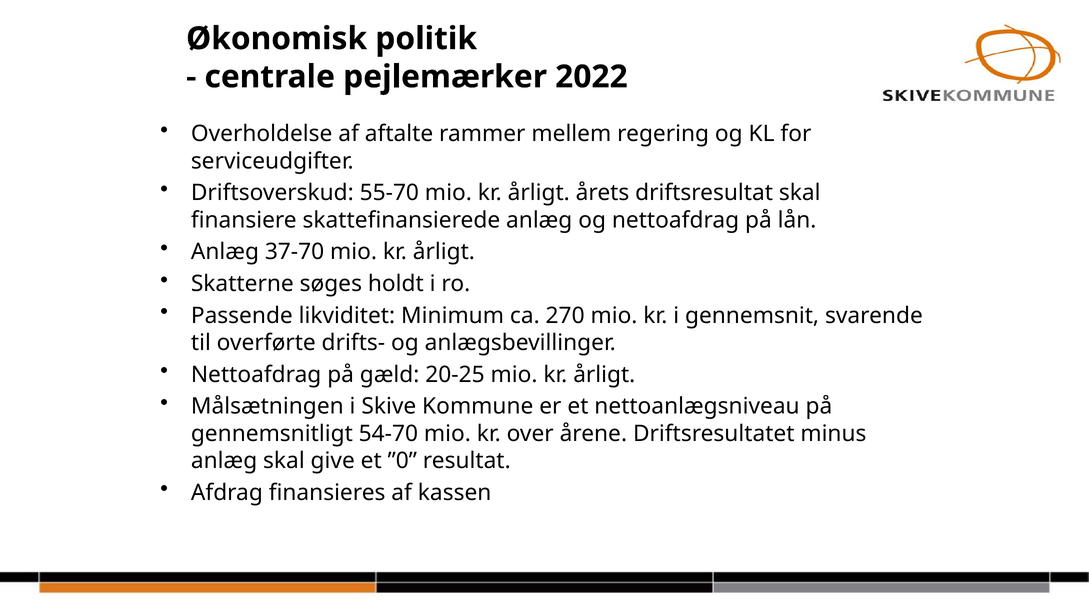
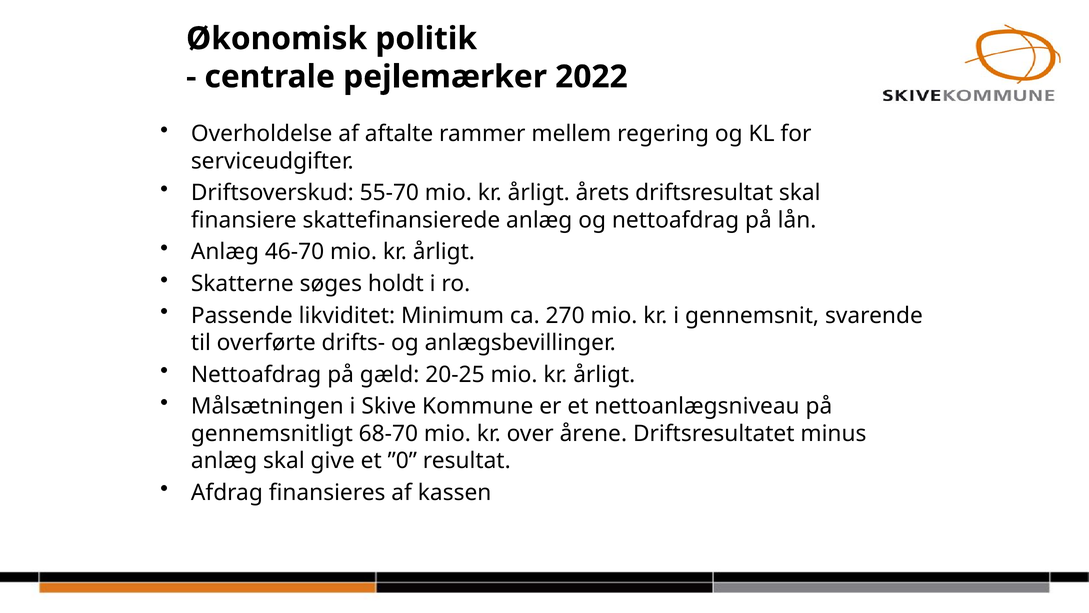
37-70: 37-70 -> 46-70
54-70: 54-70 -> 68-70
